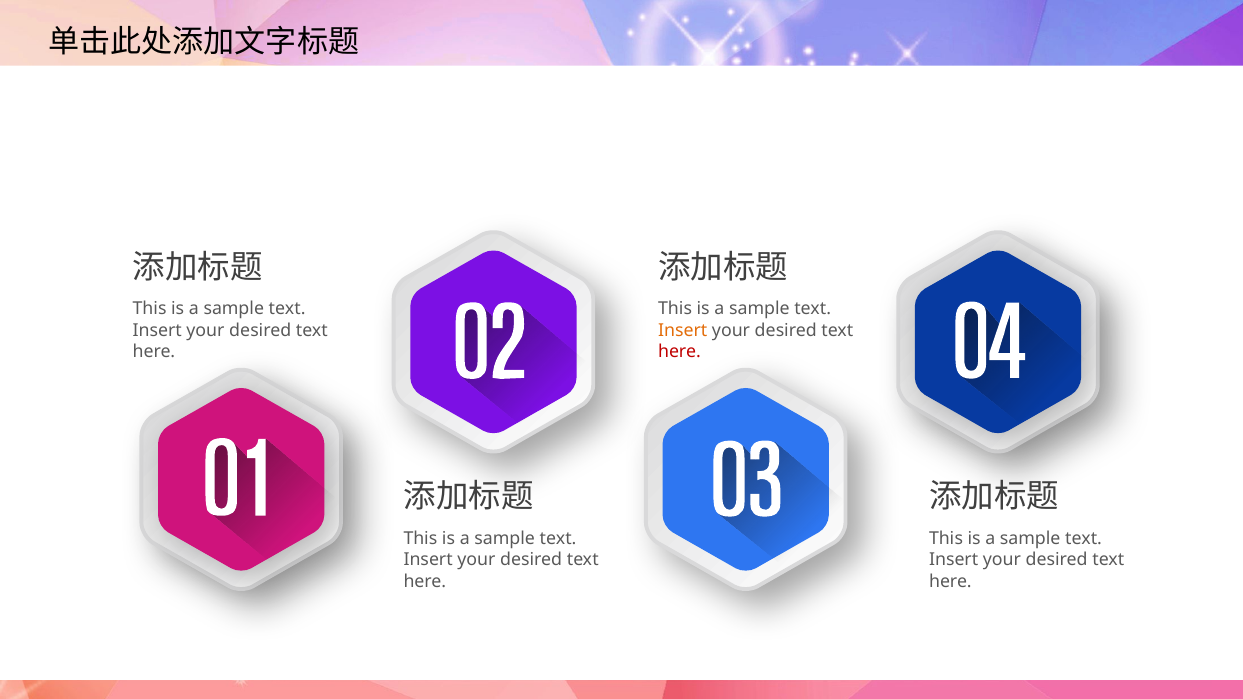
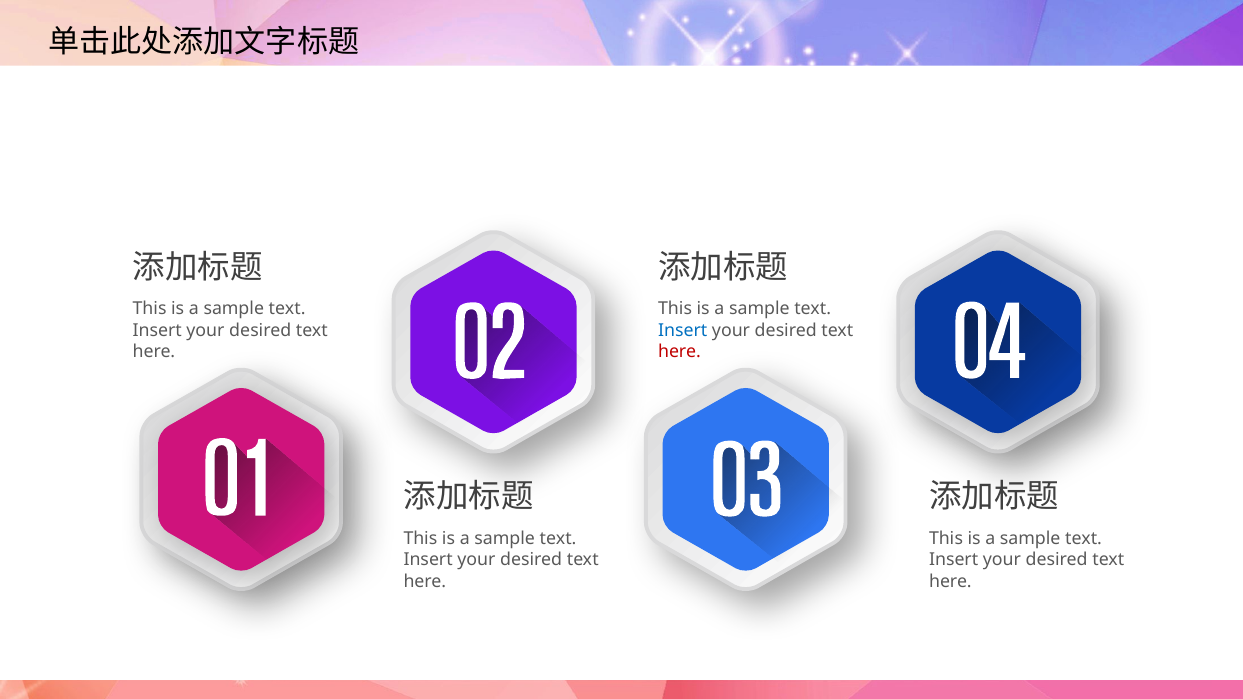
Insert at (683, 330) colour: orange -> blue
